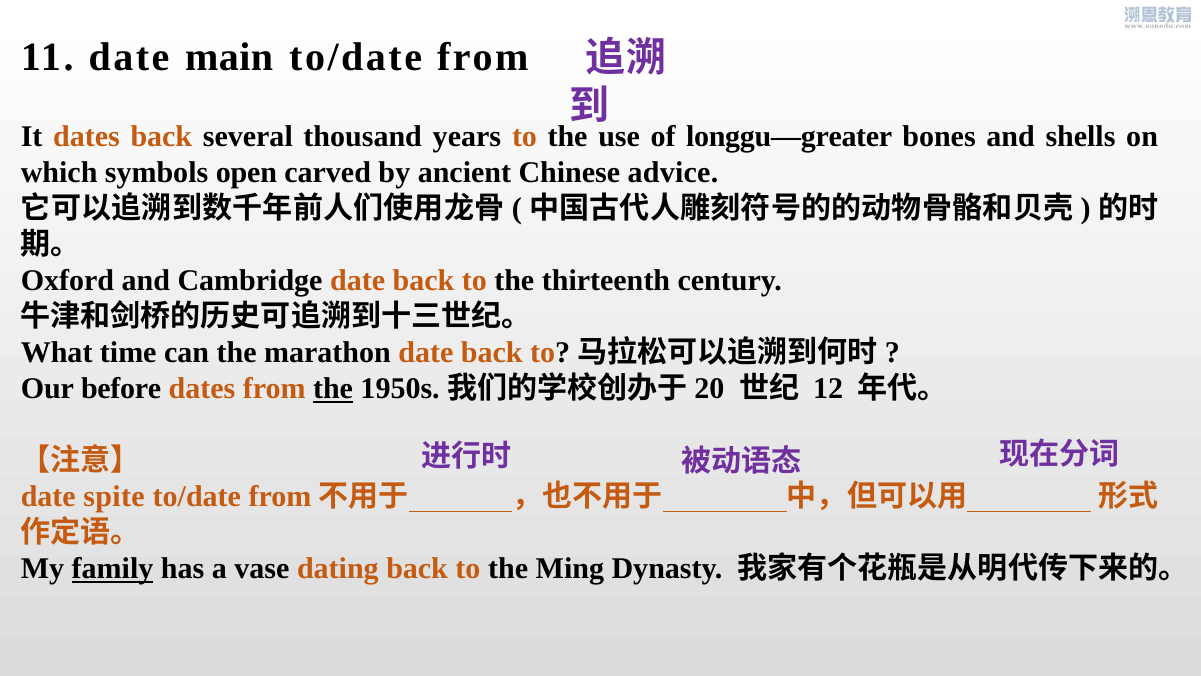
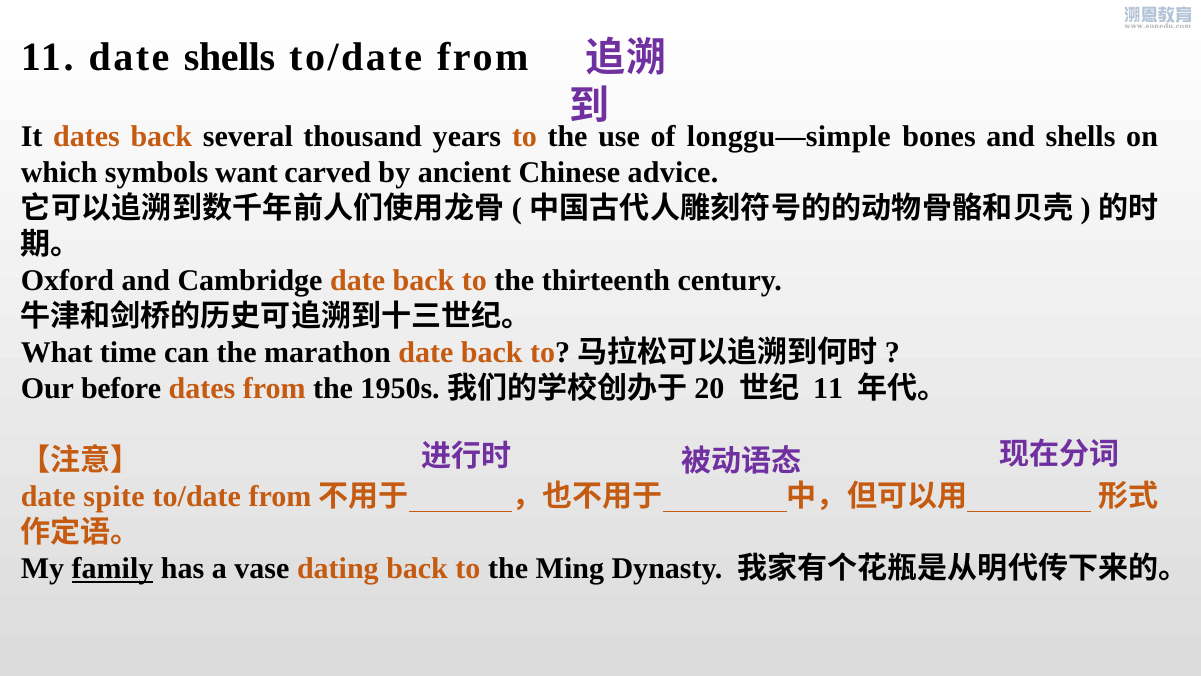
date main: main -> shells
longgu—greater: longgu—greater -> longgu—simple
open: open -> want
the at (333, 388) underline: present -> none
12 at (828, 388): 12 -> 11
